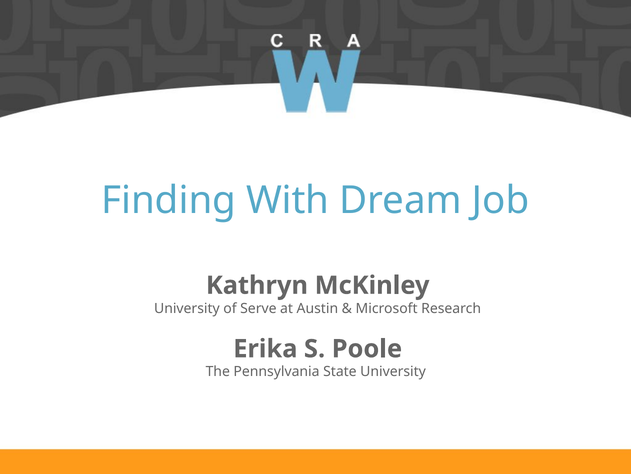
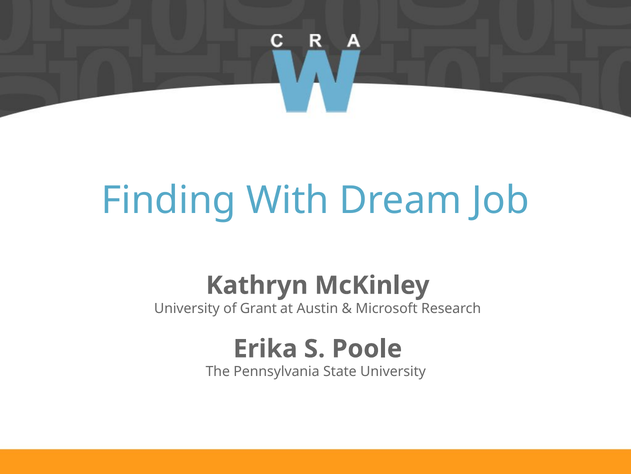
Serve: Serve -> Grant
